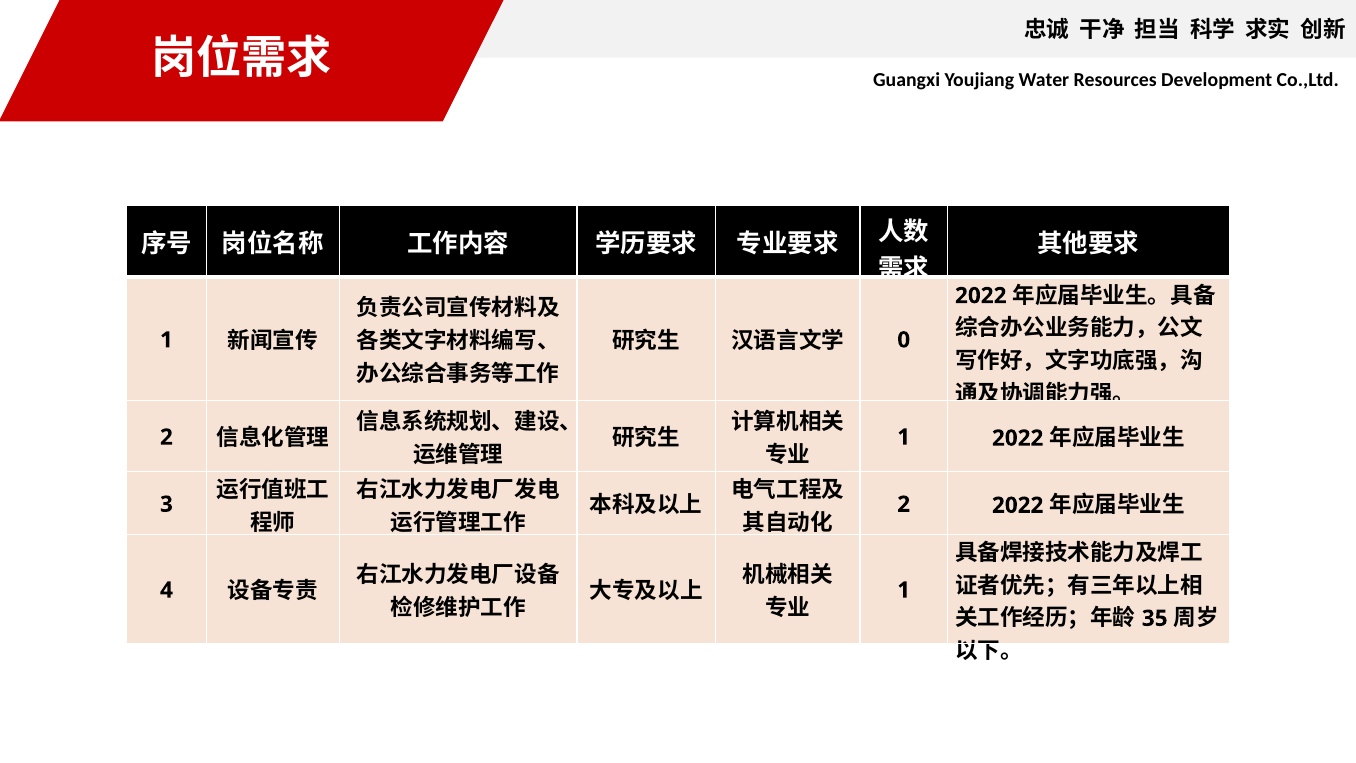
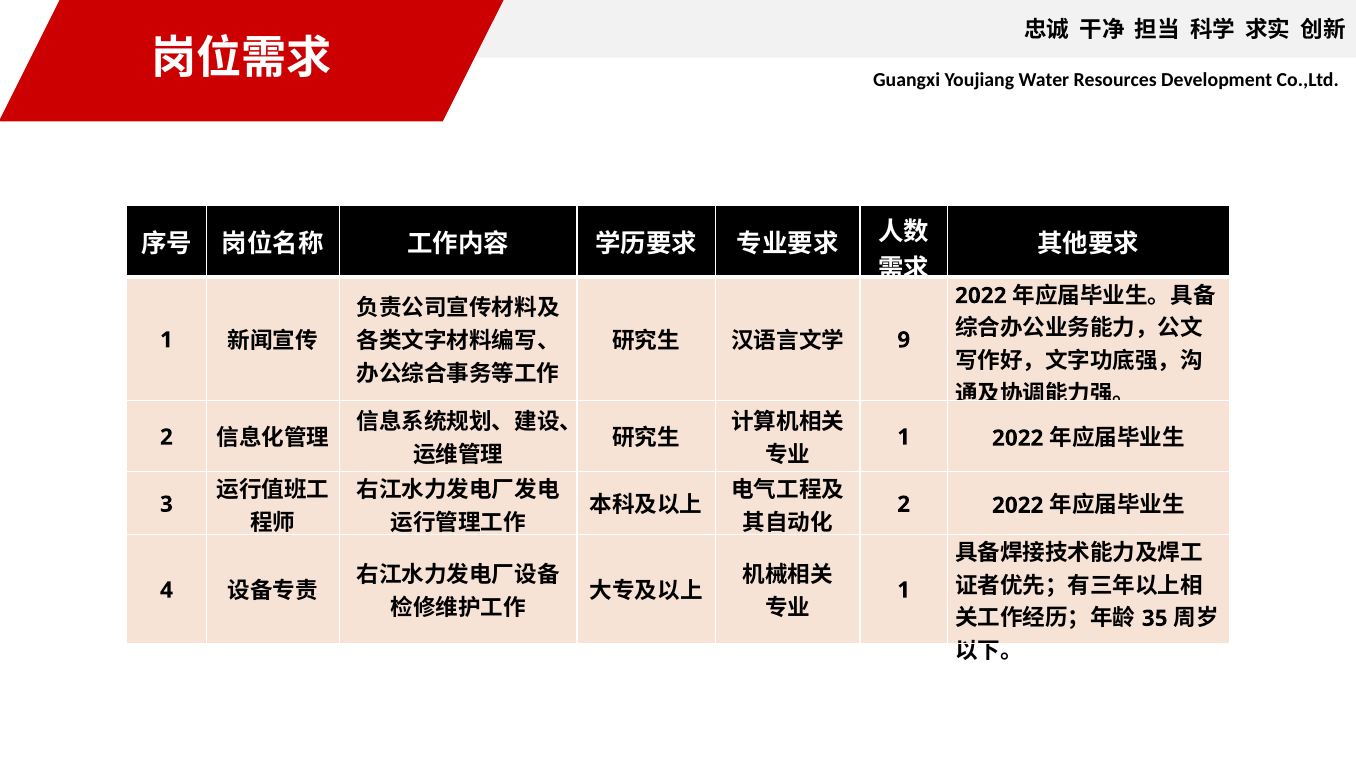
0: 0 -> 9
